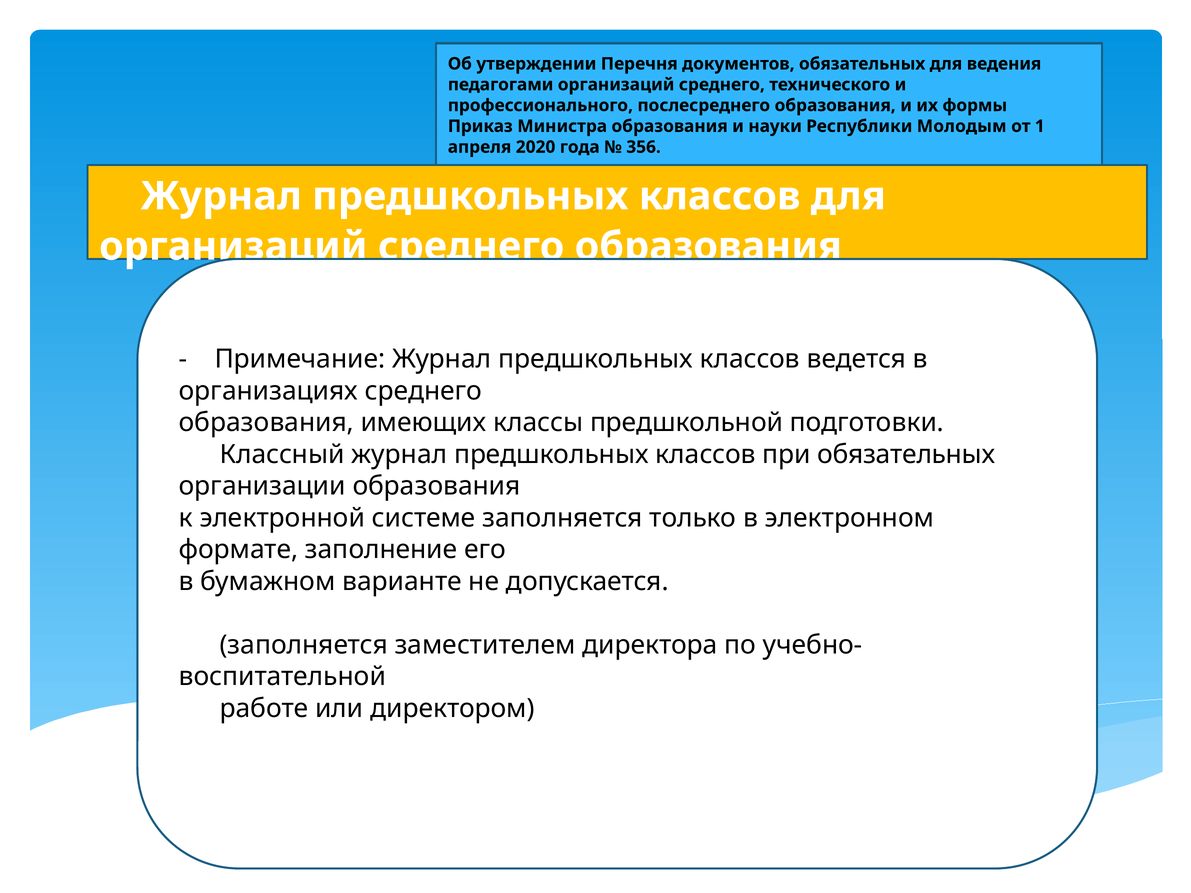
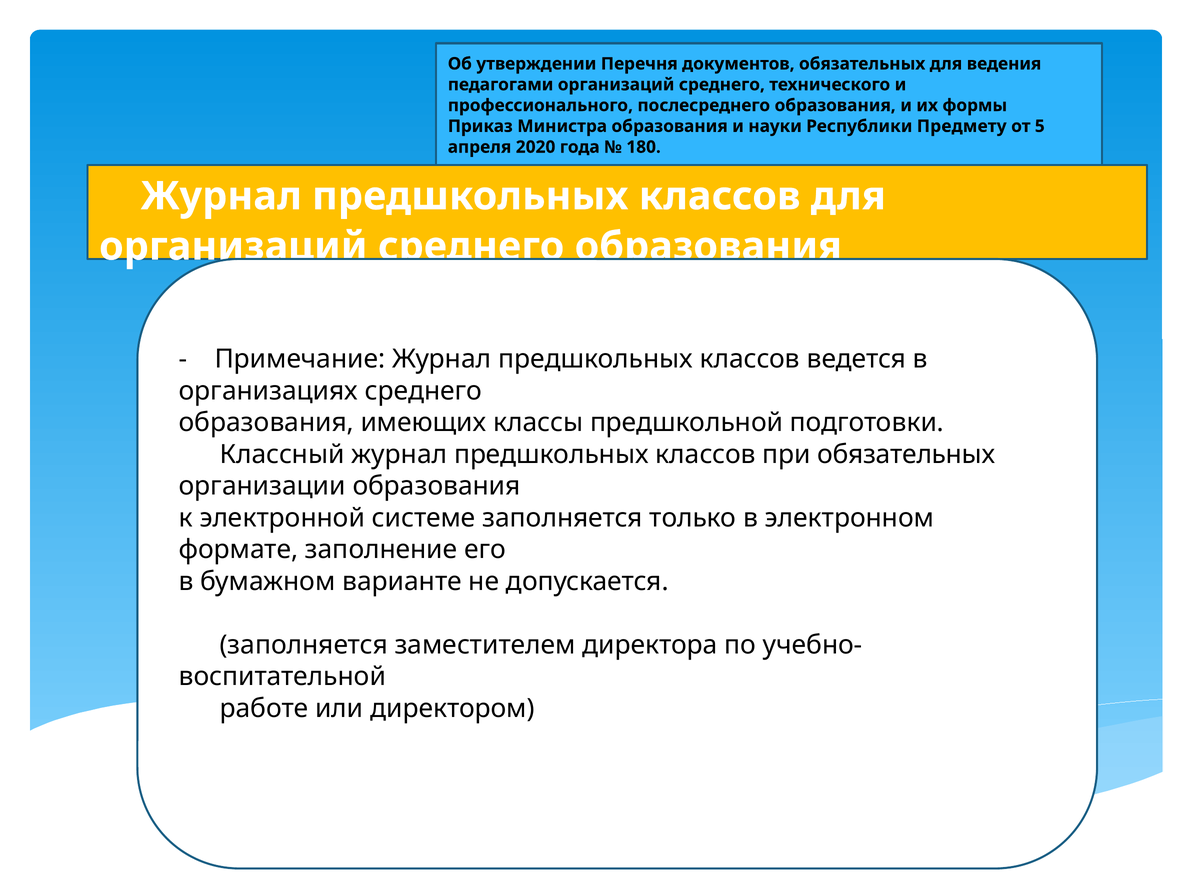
Молодым: Молодым -> Предмету
1: 1 -> 5
356: 356 -> 180
